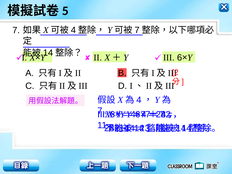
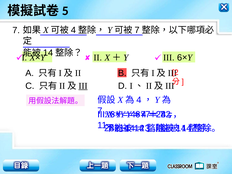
III at (83, 86) underline: none -> present
